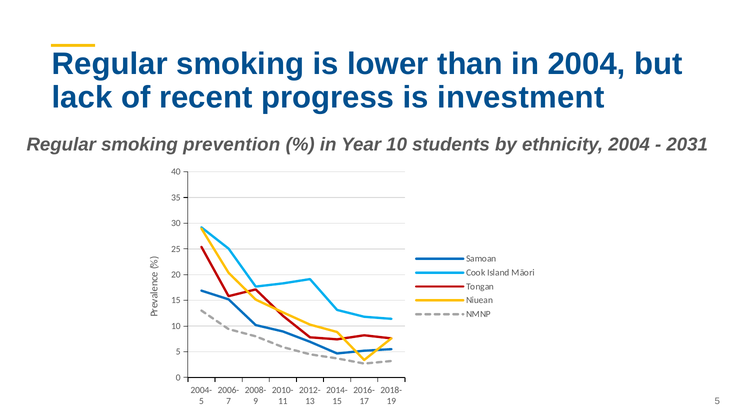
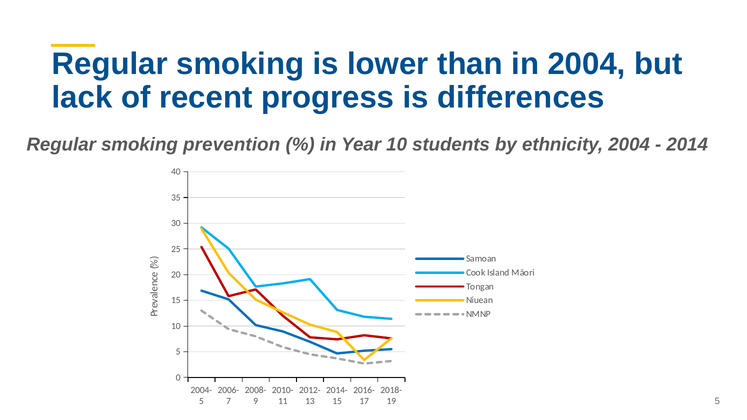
investment: investment -> differences
2031: 2031 -> 2014
